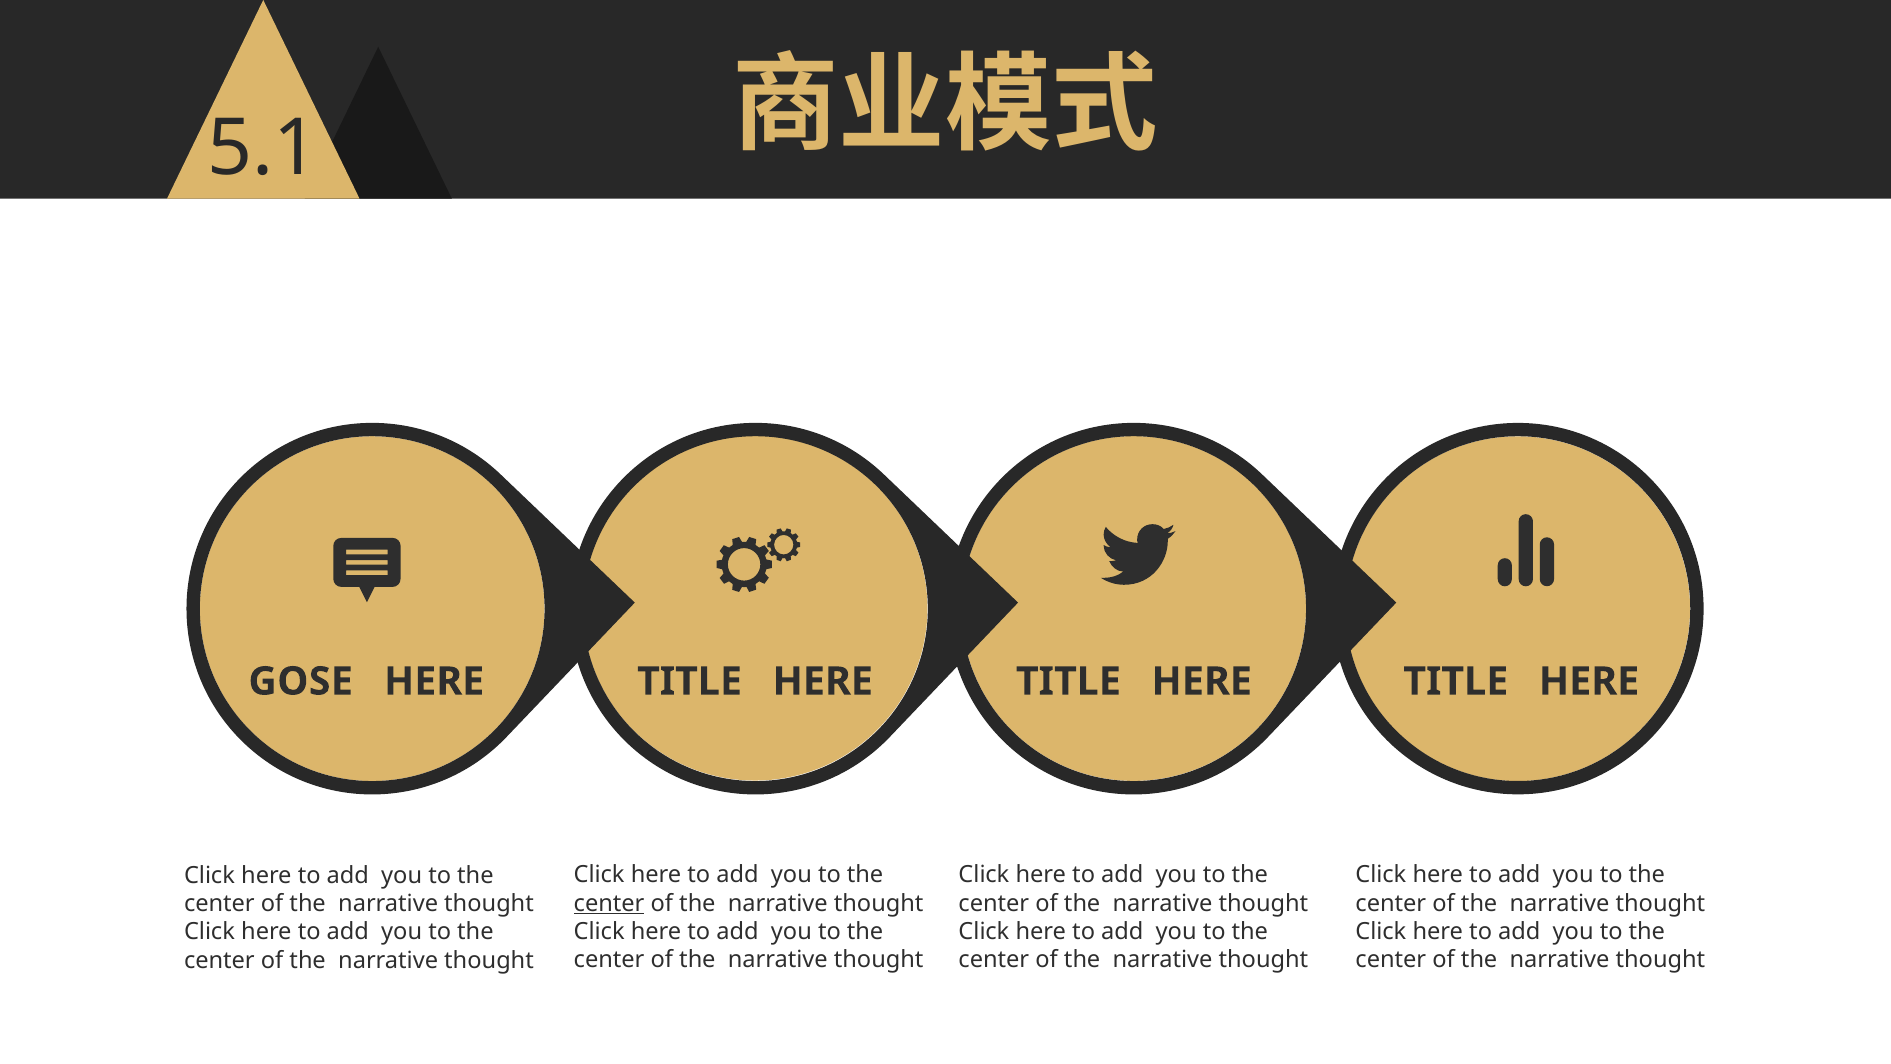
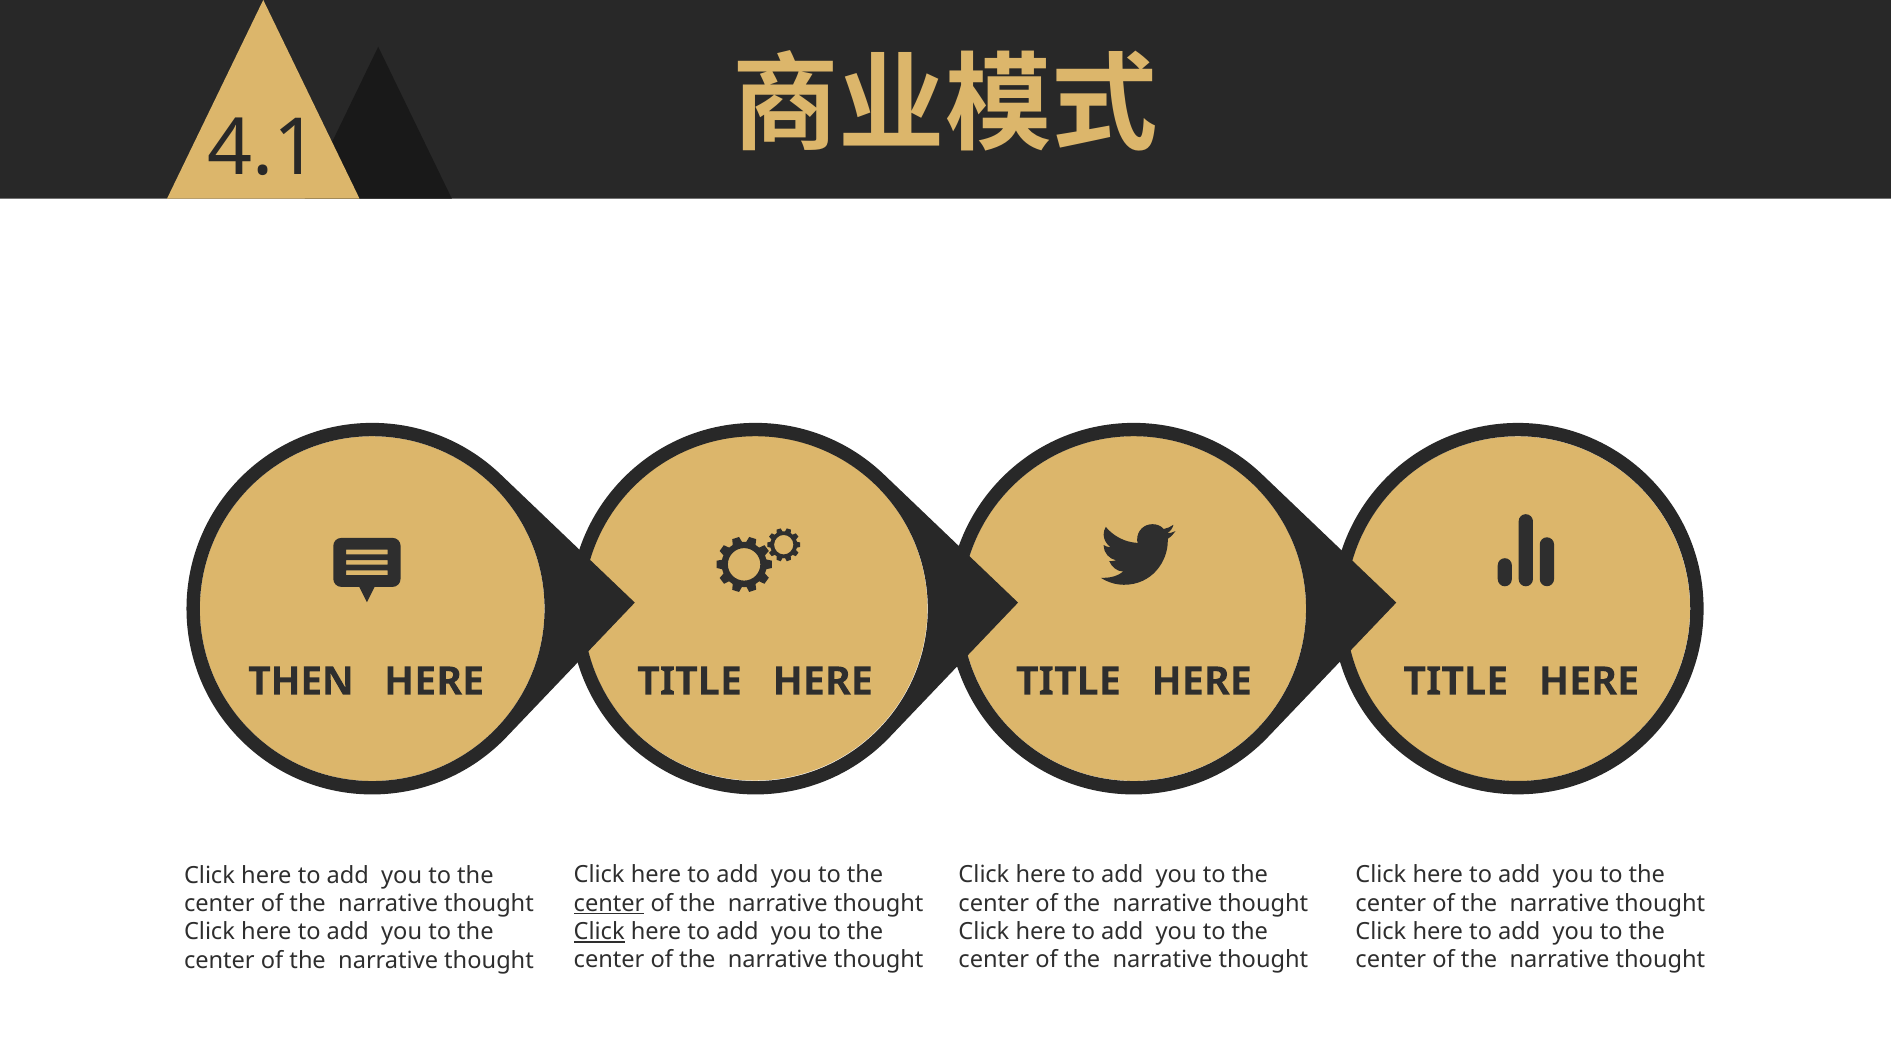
5.1: 5.1 -> 4.1
GOSE: GOSE -> THEN
Click at (599, 931) underline: none -> present
